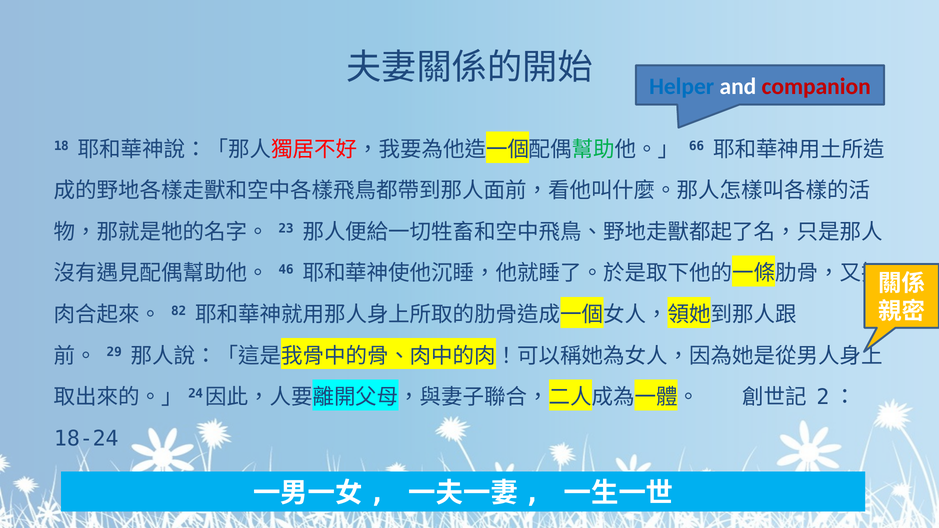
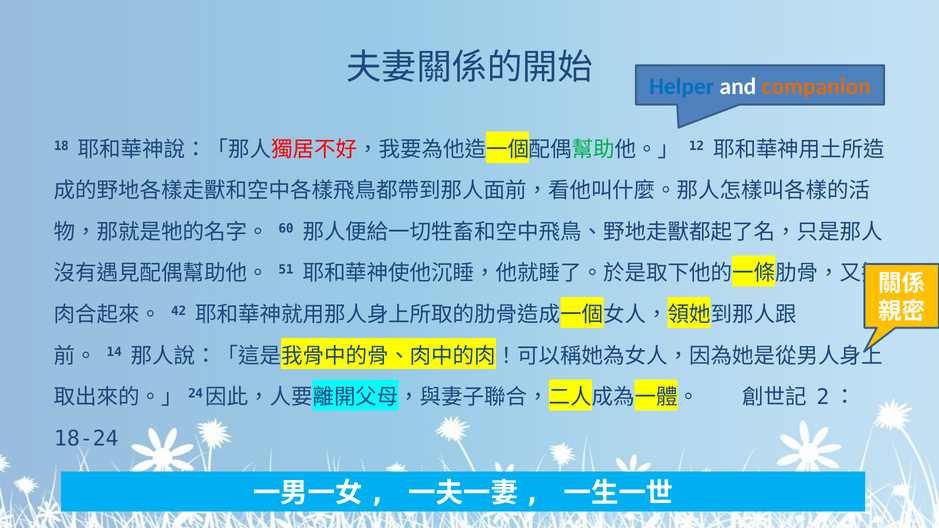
companion colour: red -> orange
66: 66 -> 12
23: 23 -> 60
46: 46 -> 51
82: 82 -> 42
29: 29 -> 14
